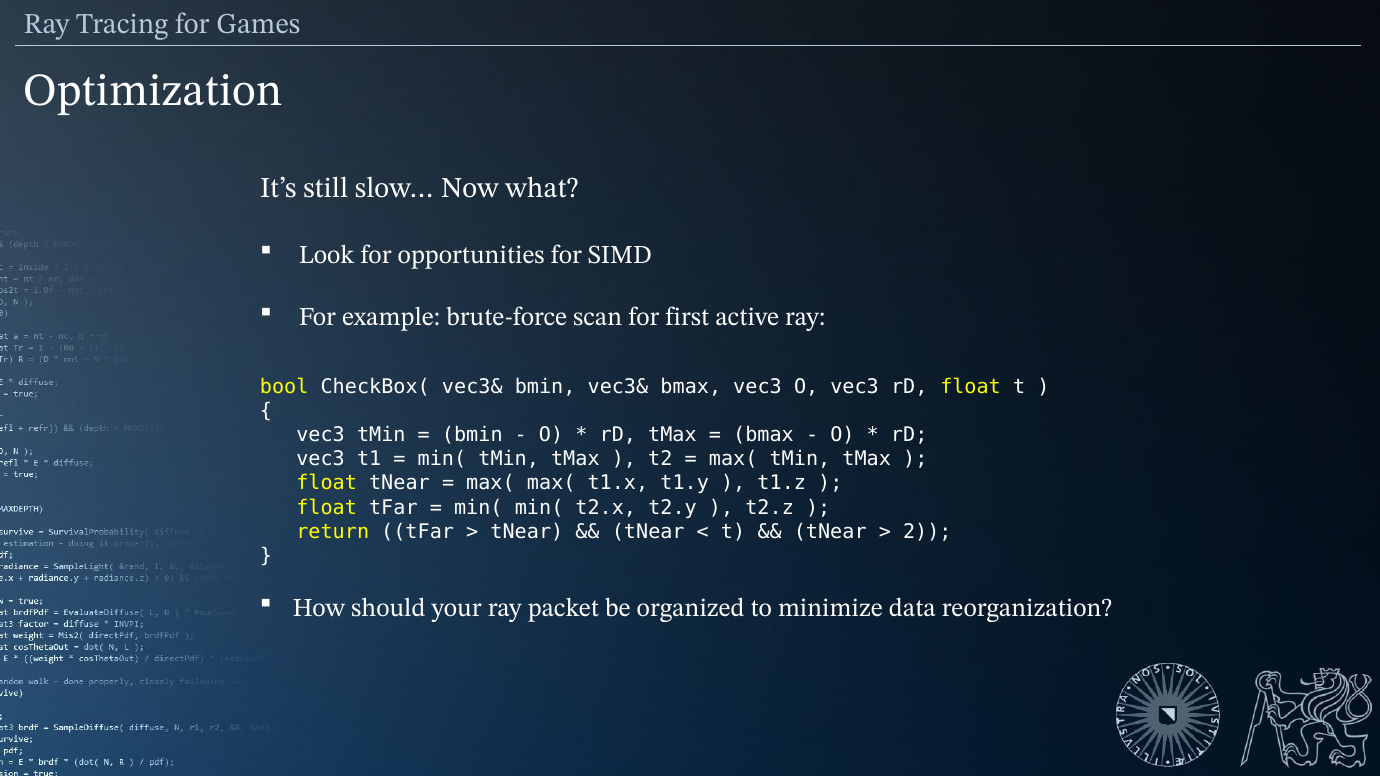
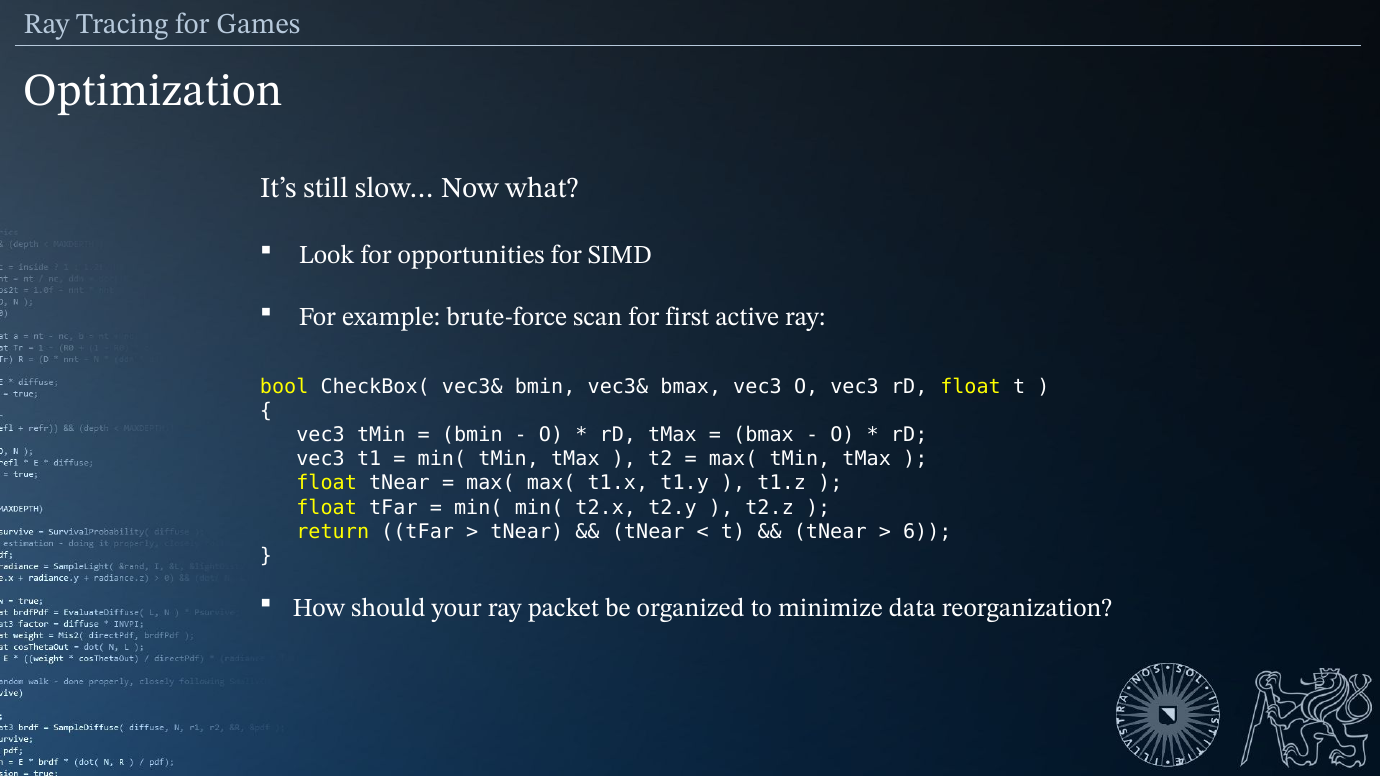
2: 2 -> 6
